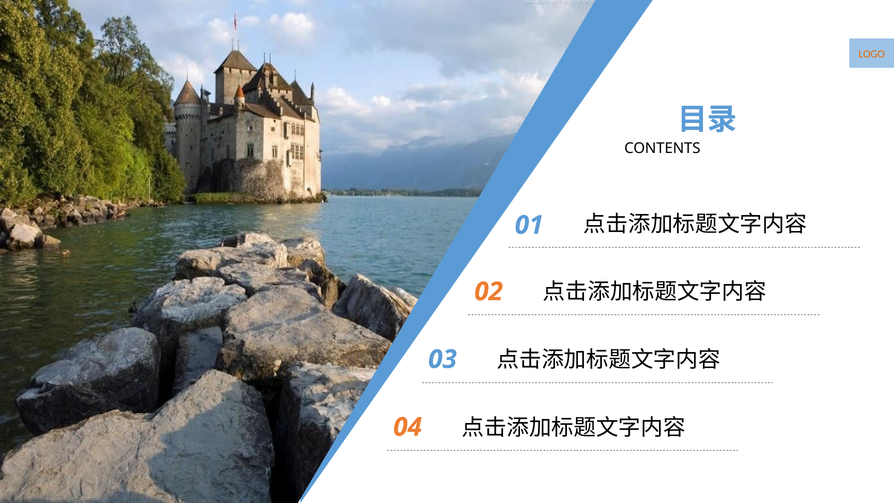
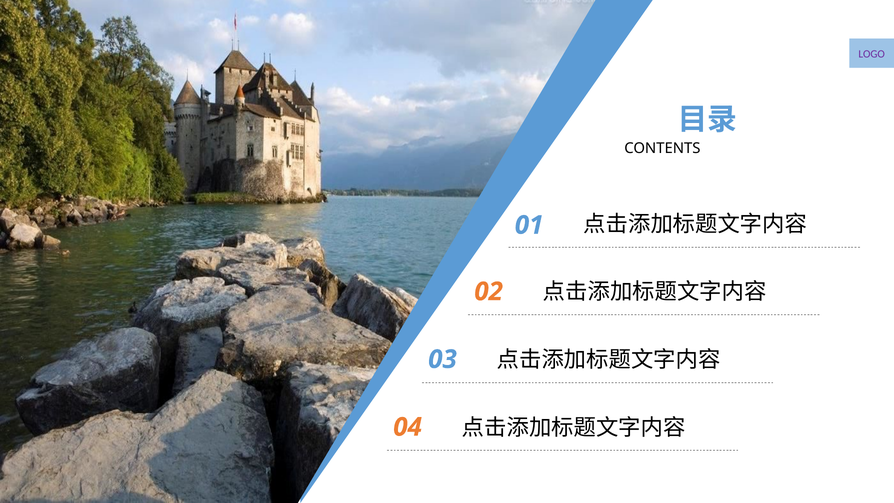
LOGO colour: orange -> purple
